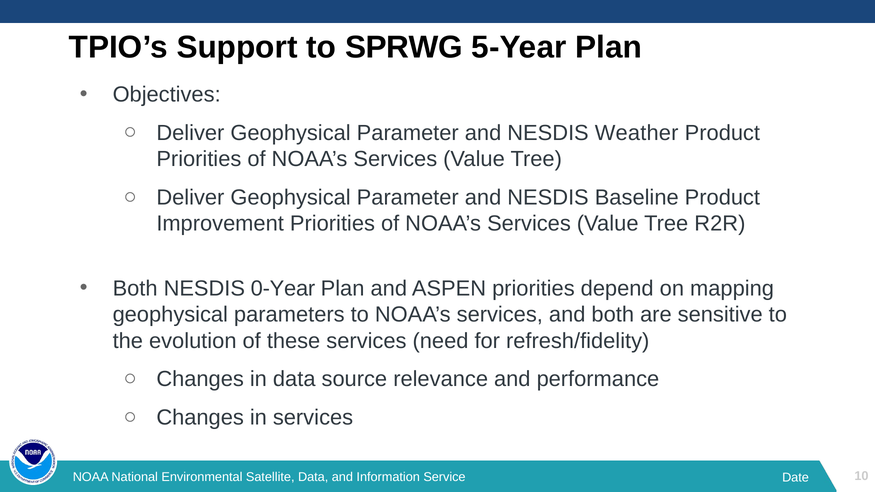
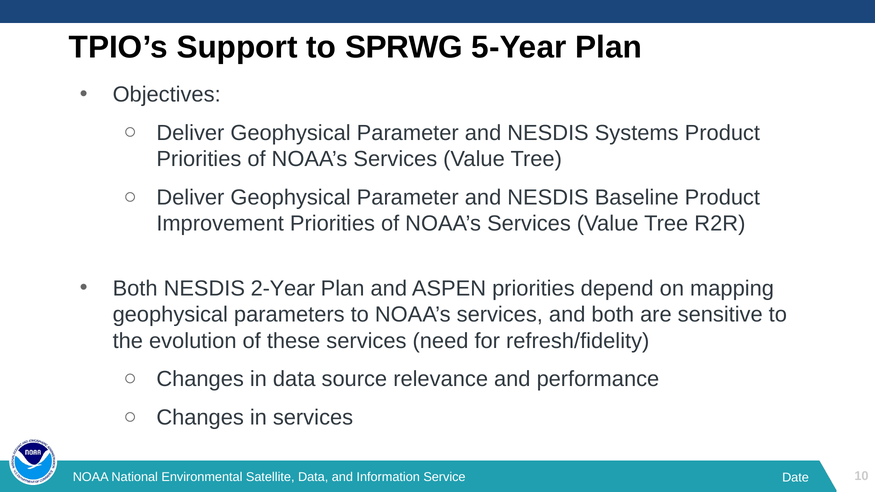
Weather: Weather -> Systems
0-Year: 0-Year -> 2-Year
